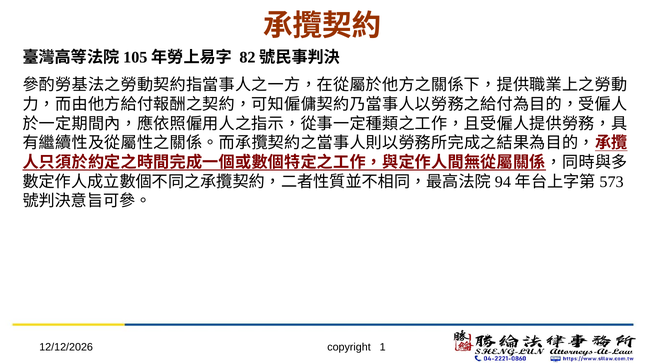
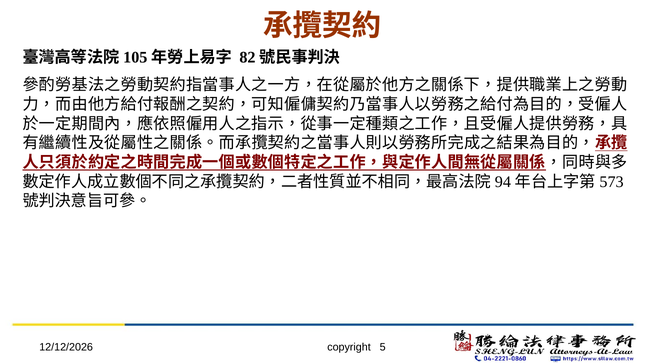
1: 1 -> 5
